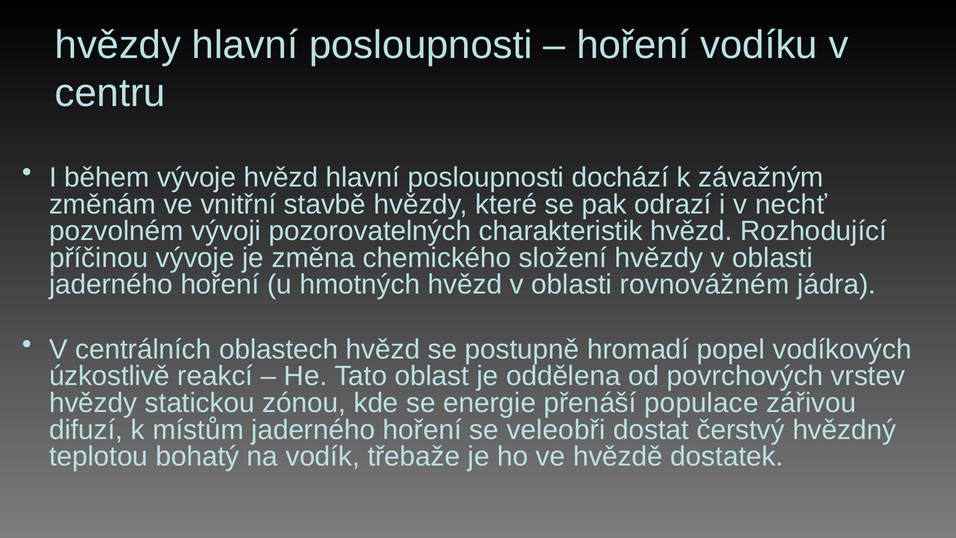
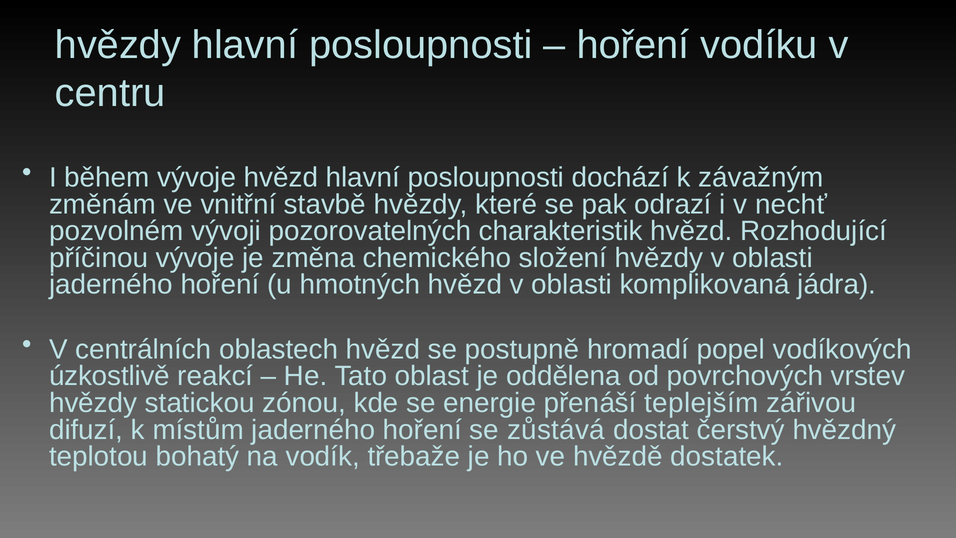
rovnovážném: rovnovážném -> komplikovaná
populace: populace -> teplejším
veleobři: veleobři -> zůstává
